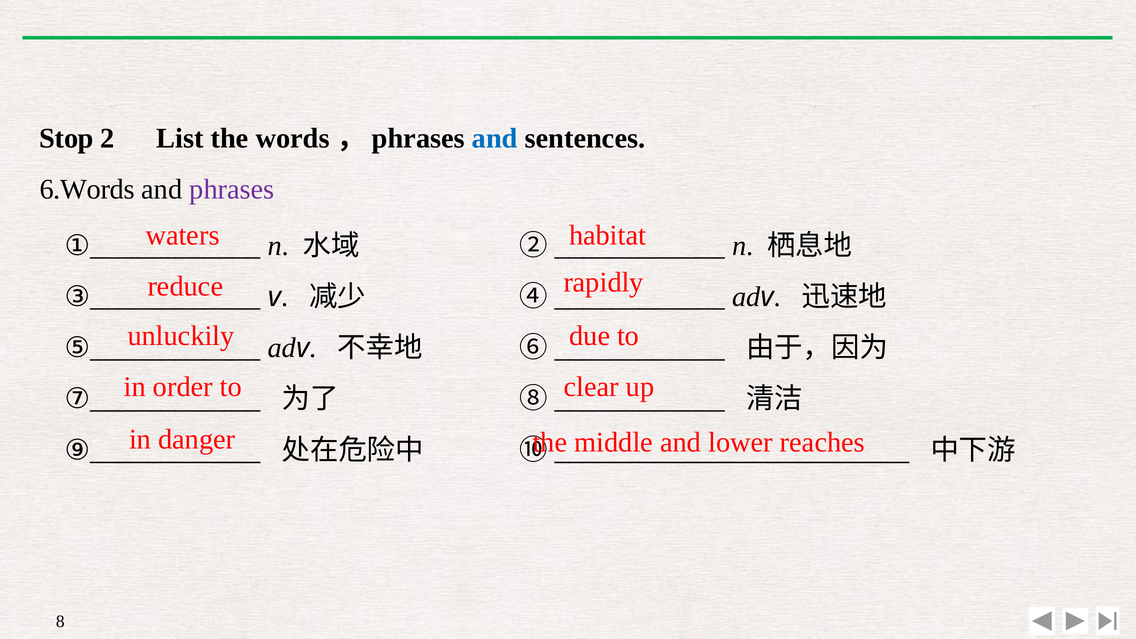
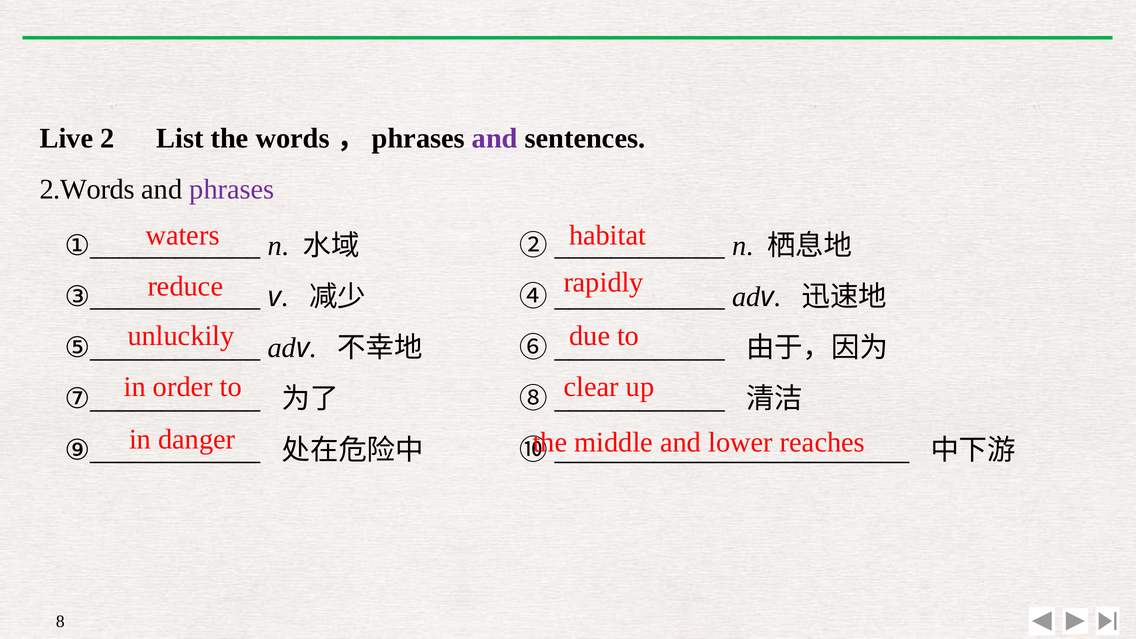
Stop: Stop -> Live
and at (495, 138) colour: blue -> purple
6.Words: 6.Words -> 2.Words
